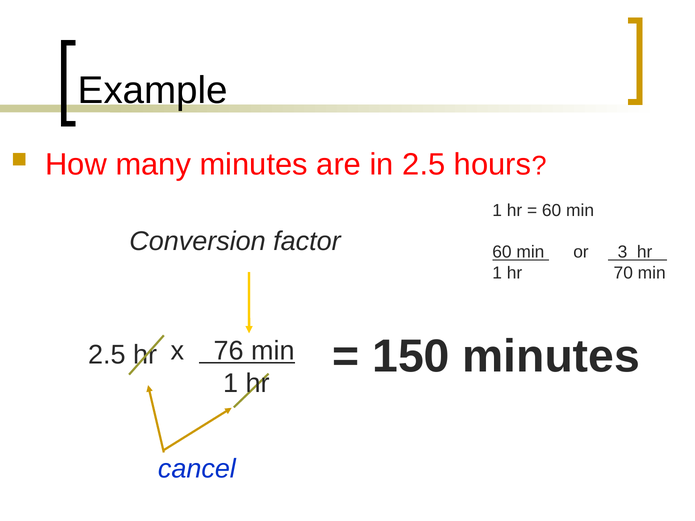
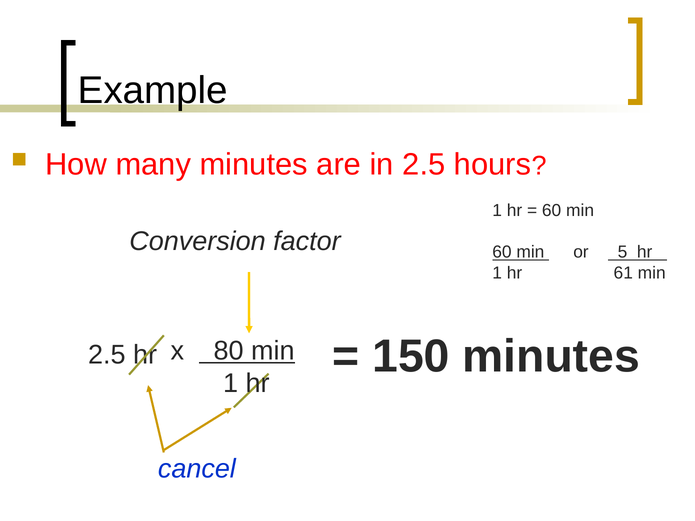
3: 3 -> 5
70: 70 -> 61
76: 76 -> 80
